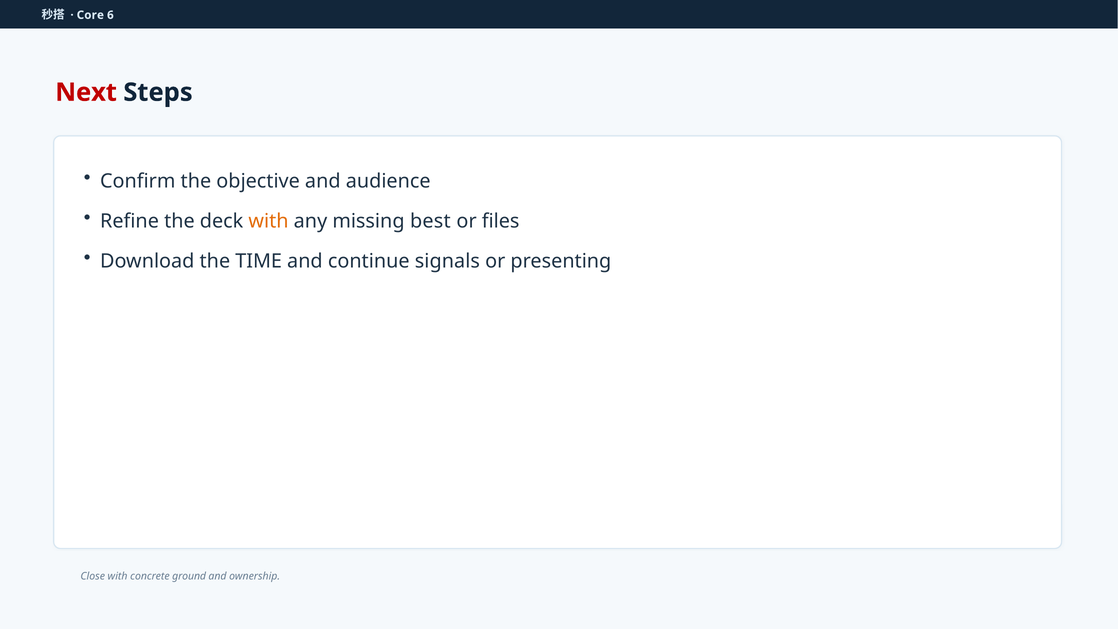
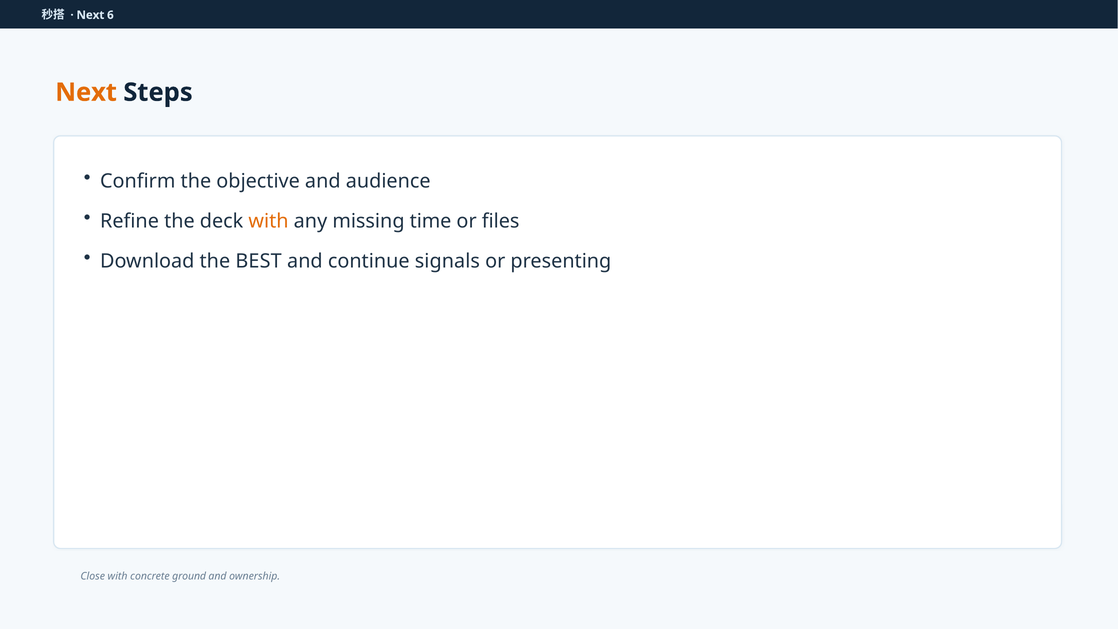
Core at (90, 15): Core -> Next
Next at (86, 92) colour: red -> orange
best: best -> time
TIME: TIME -> BEST
